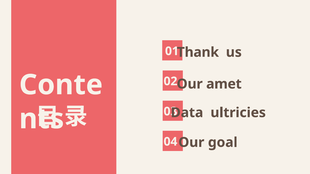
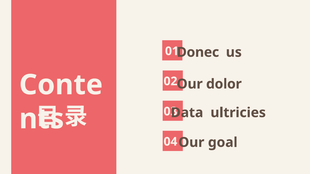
Thank: Thank -> Donec
amet: amet -> dolor
